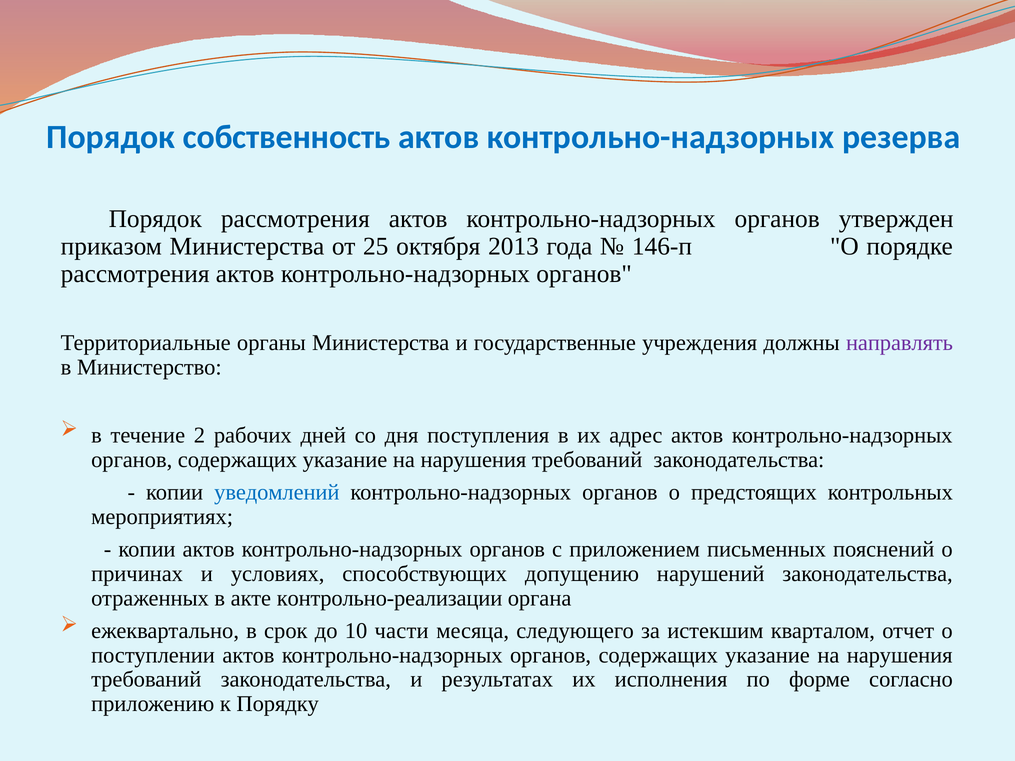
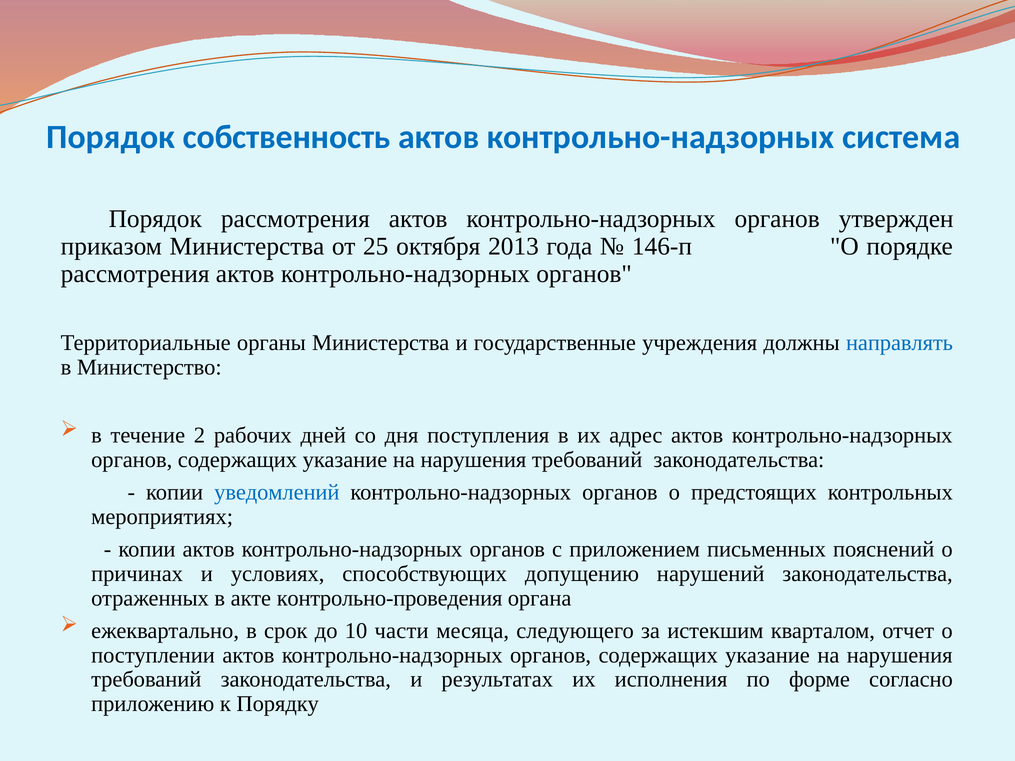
резерва: резерва -> система
направлять colour: purple -> blue
контрольно-реализации: контрольно-реализации -> контрольно-проведения
